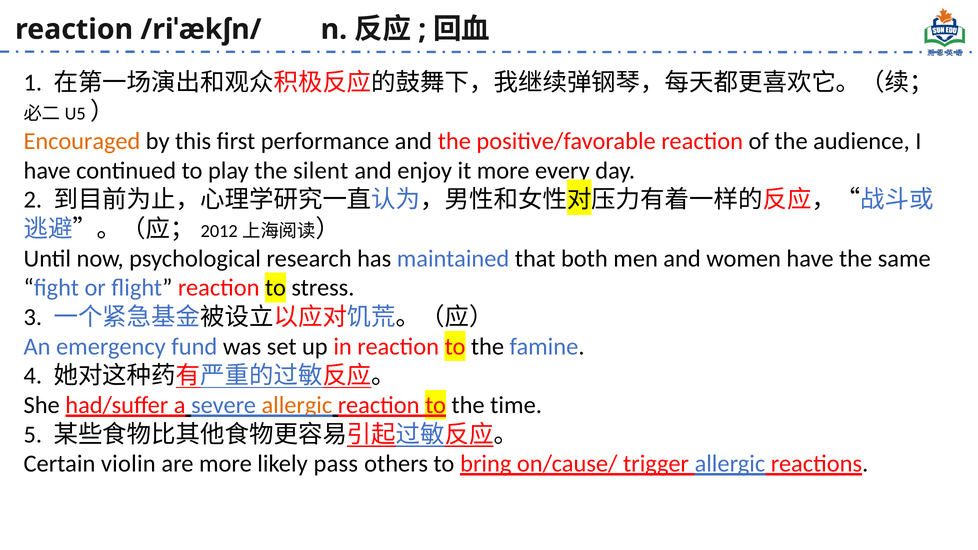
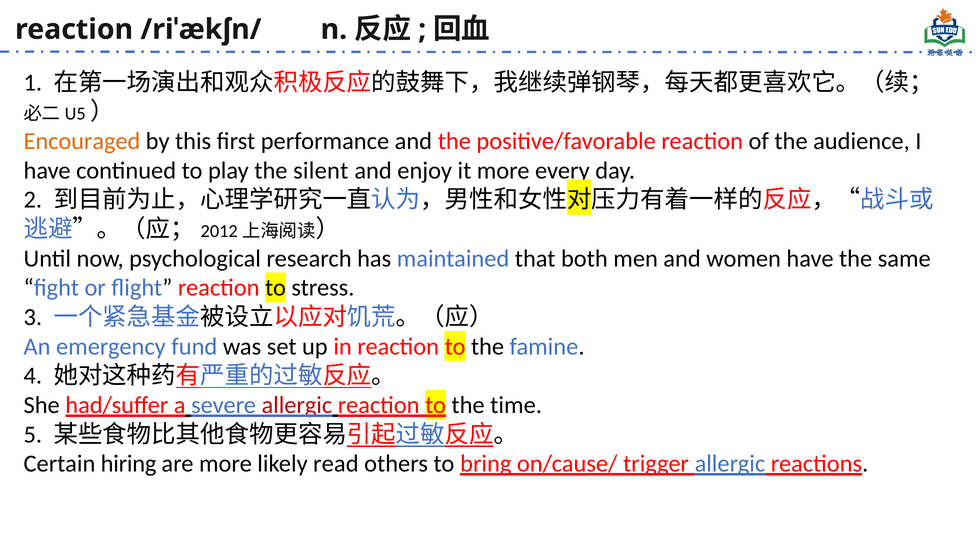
allergic at (297, 405) colour: orange -> red
violin: violin -> hiring
pass: pass -> read
